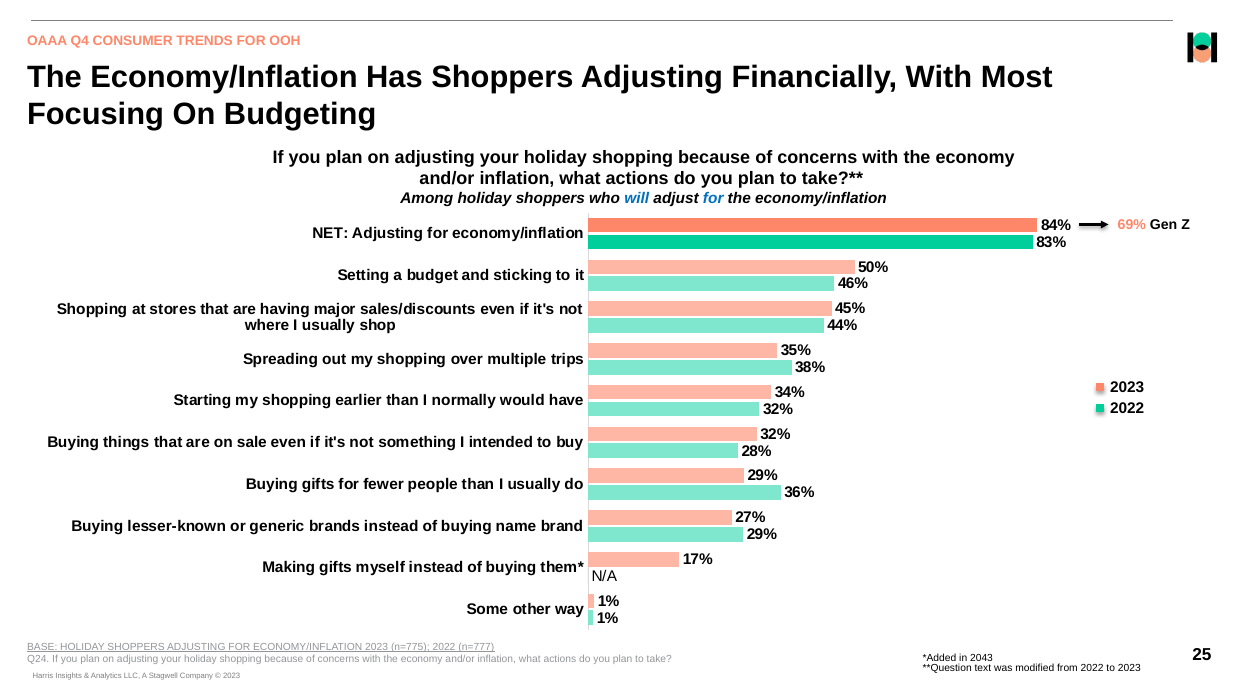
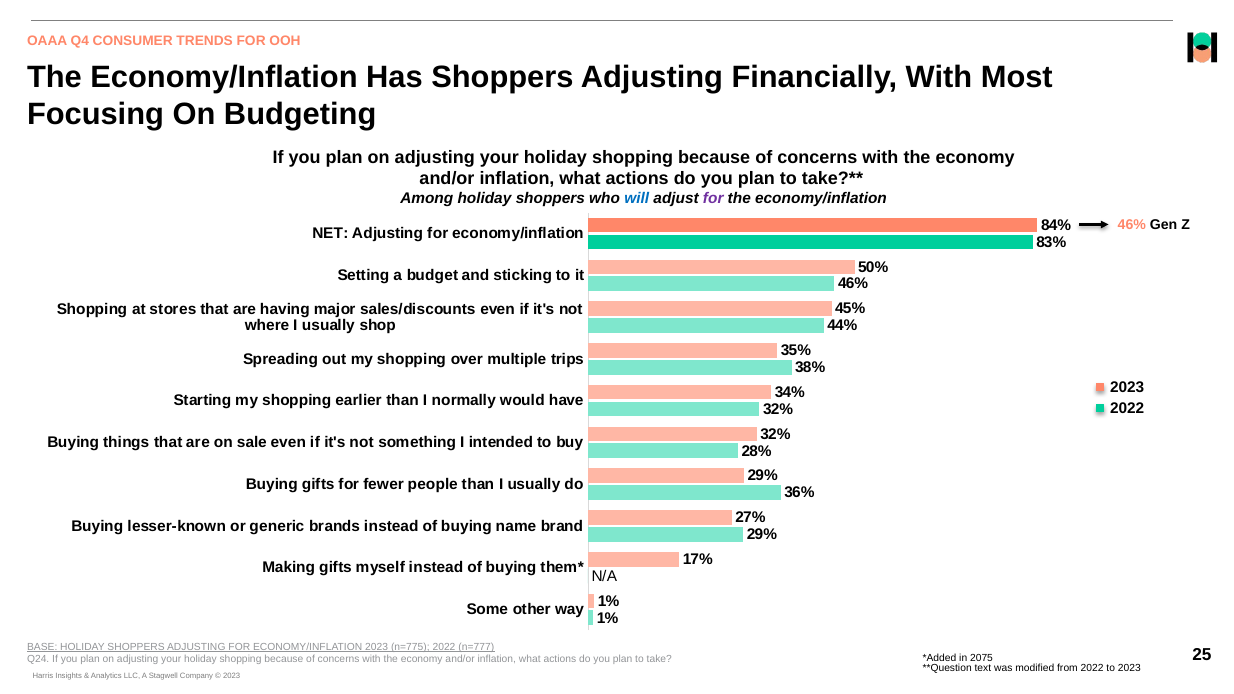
for at (713, 199) colour: blue -> purple
69% at (1132, 225): 69% -> 46%
2043: 2043 -> 2075
